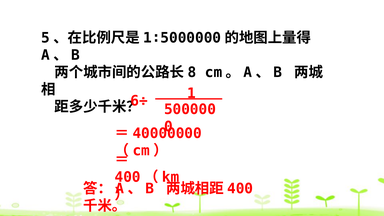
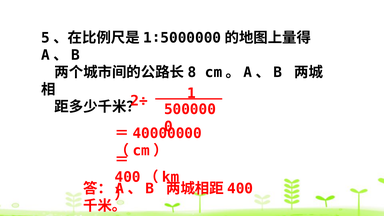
6÷: 6÷ -> 2÷
